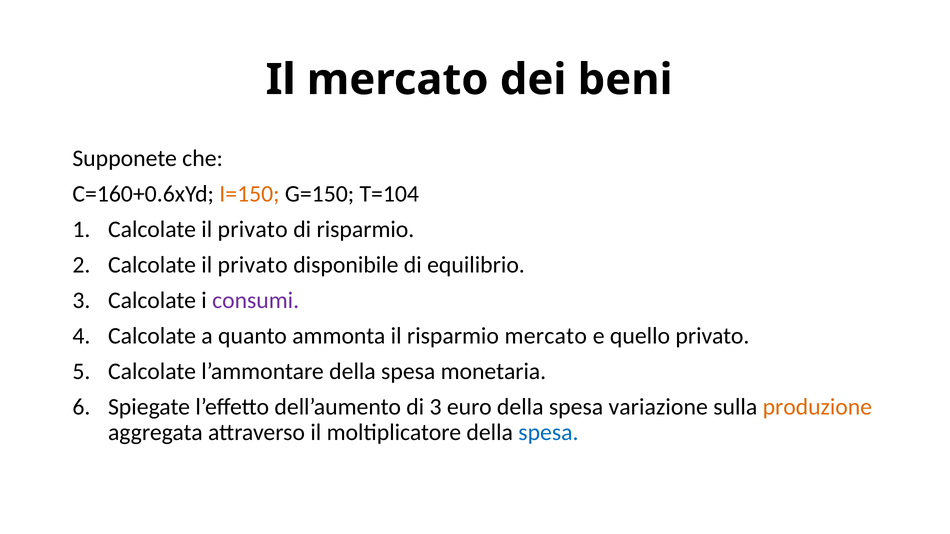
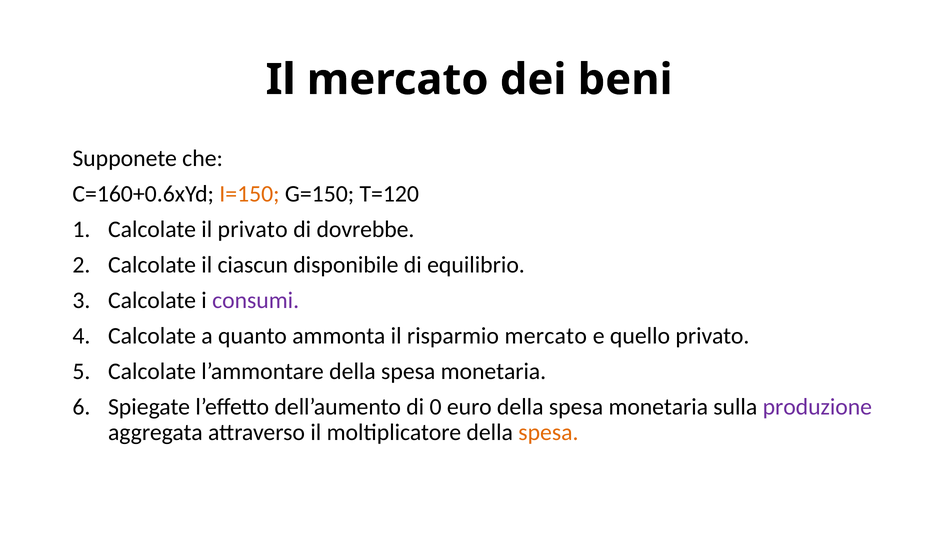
T=104: T=104 -> T=120
di risparmio: risparmio -> dovrebbe
privato at (253, 265): privato -> ciascun
di 3: 3 -> 0
euro della spesa variazione: variazione -> monetaria
produzione colour: orange -> purple
spesa at (548, 433) colour: blue -> orange
